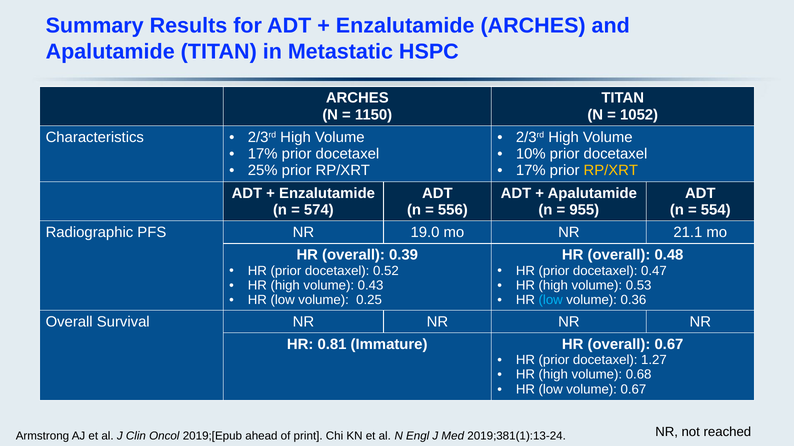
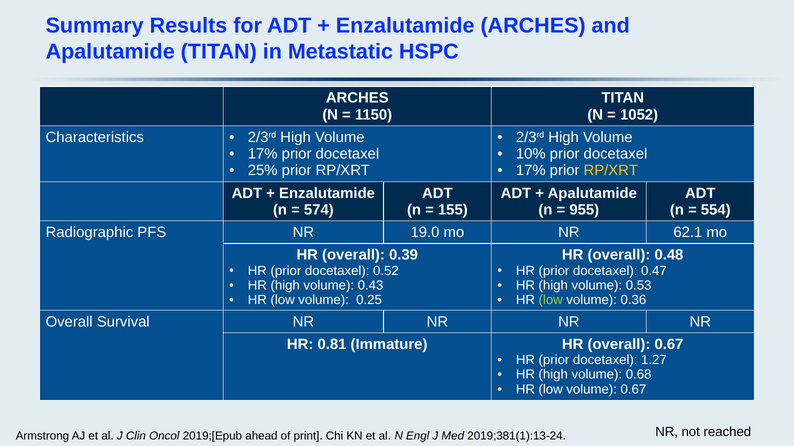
556: 556 -> 155
21.1: 21.1 -> 62.1
low at (551, 300) colour: light blue -> light green
